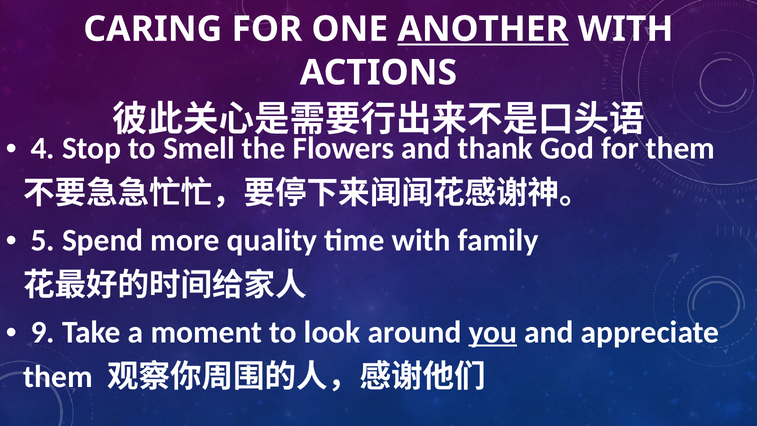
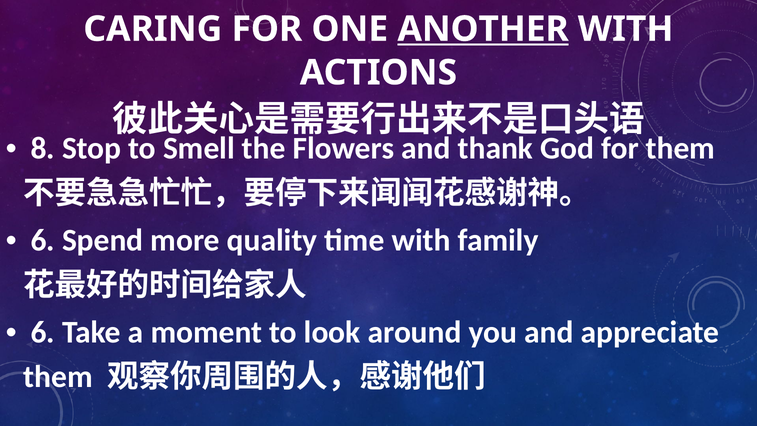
4: 4 -> 8
5 at (43, 240): 5 -> 6
9 at (43, 332): 9 -> 6
you underline: present -> none
